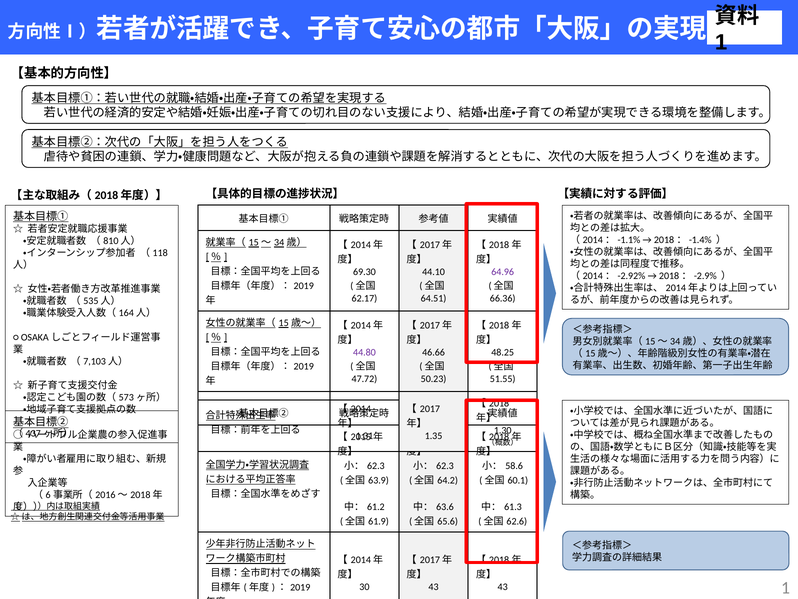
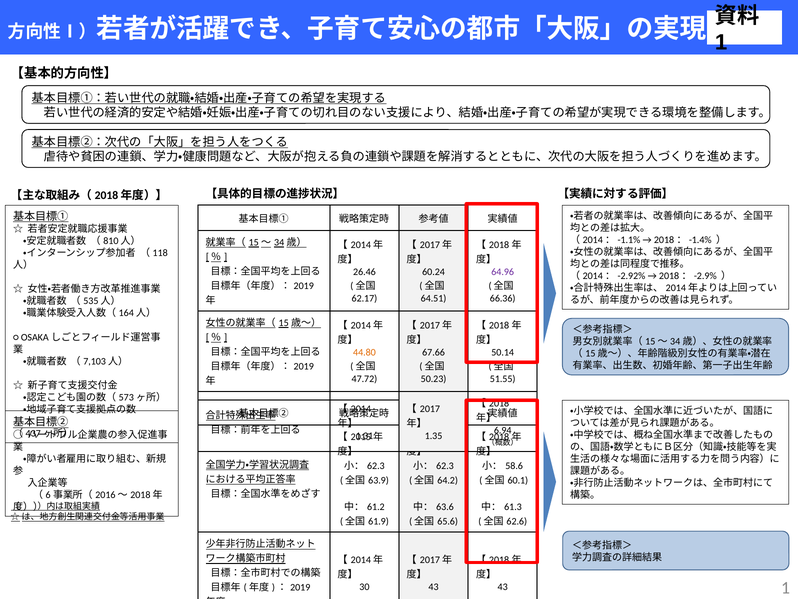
69.30: 69.30 -> 26.46
44.10: 44.10 -> 60.24
44.80 colour: purple -> orange
46.66: 46.66 -> 67.66
48.25: 48.25 -> 50.14
1.30: 1.30 -> 6.94
